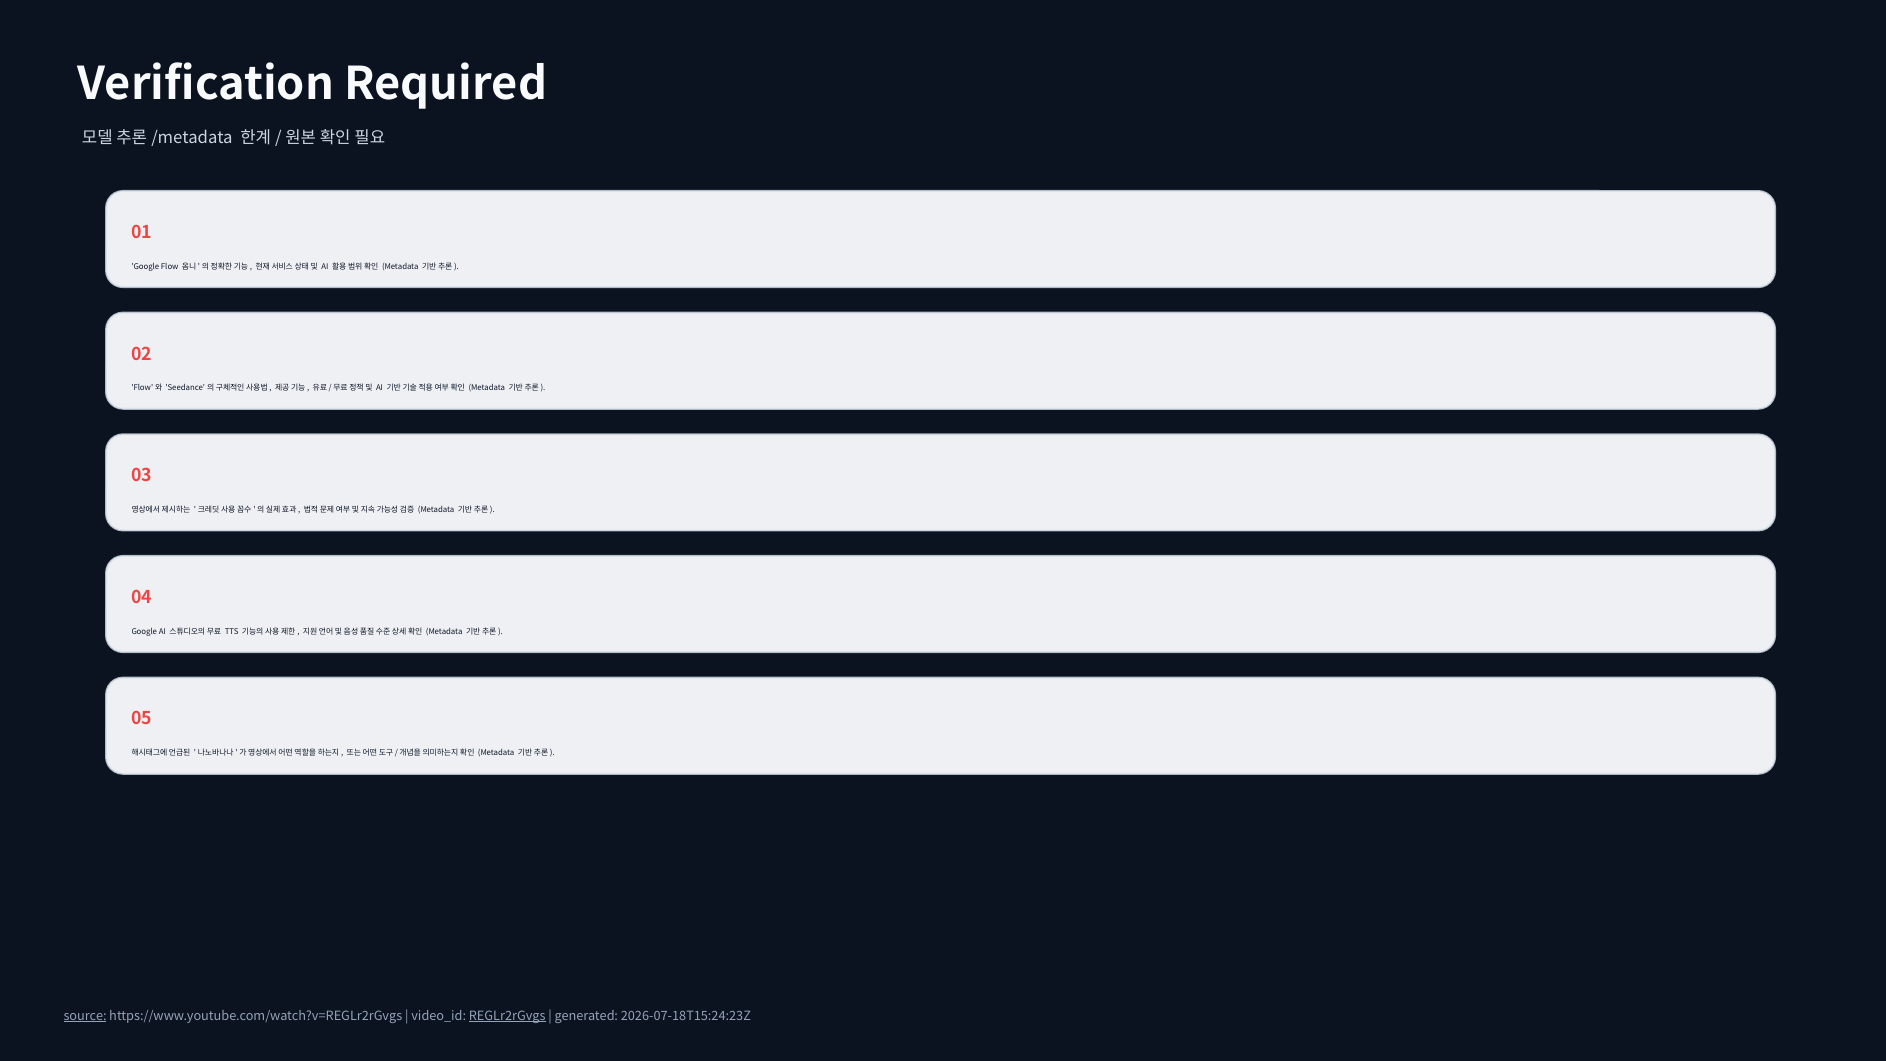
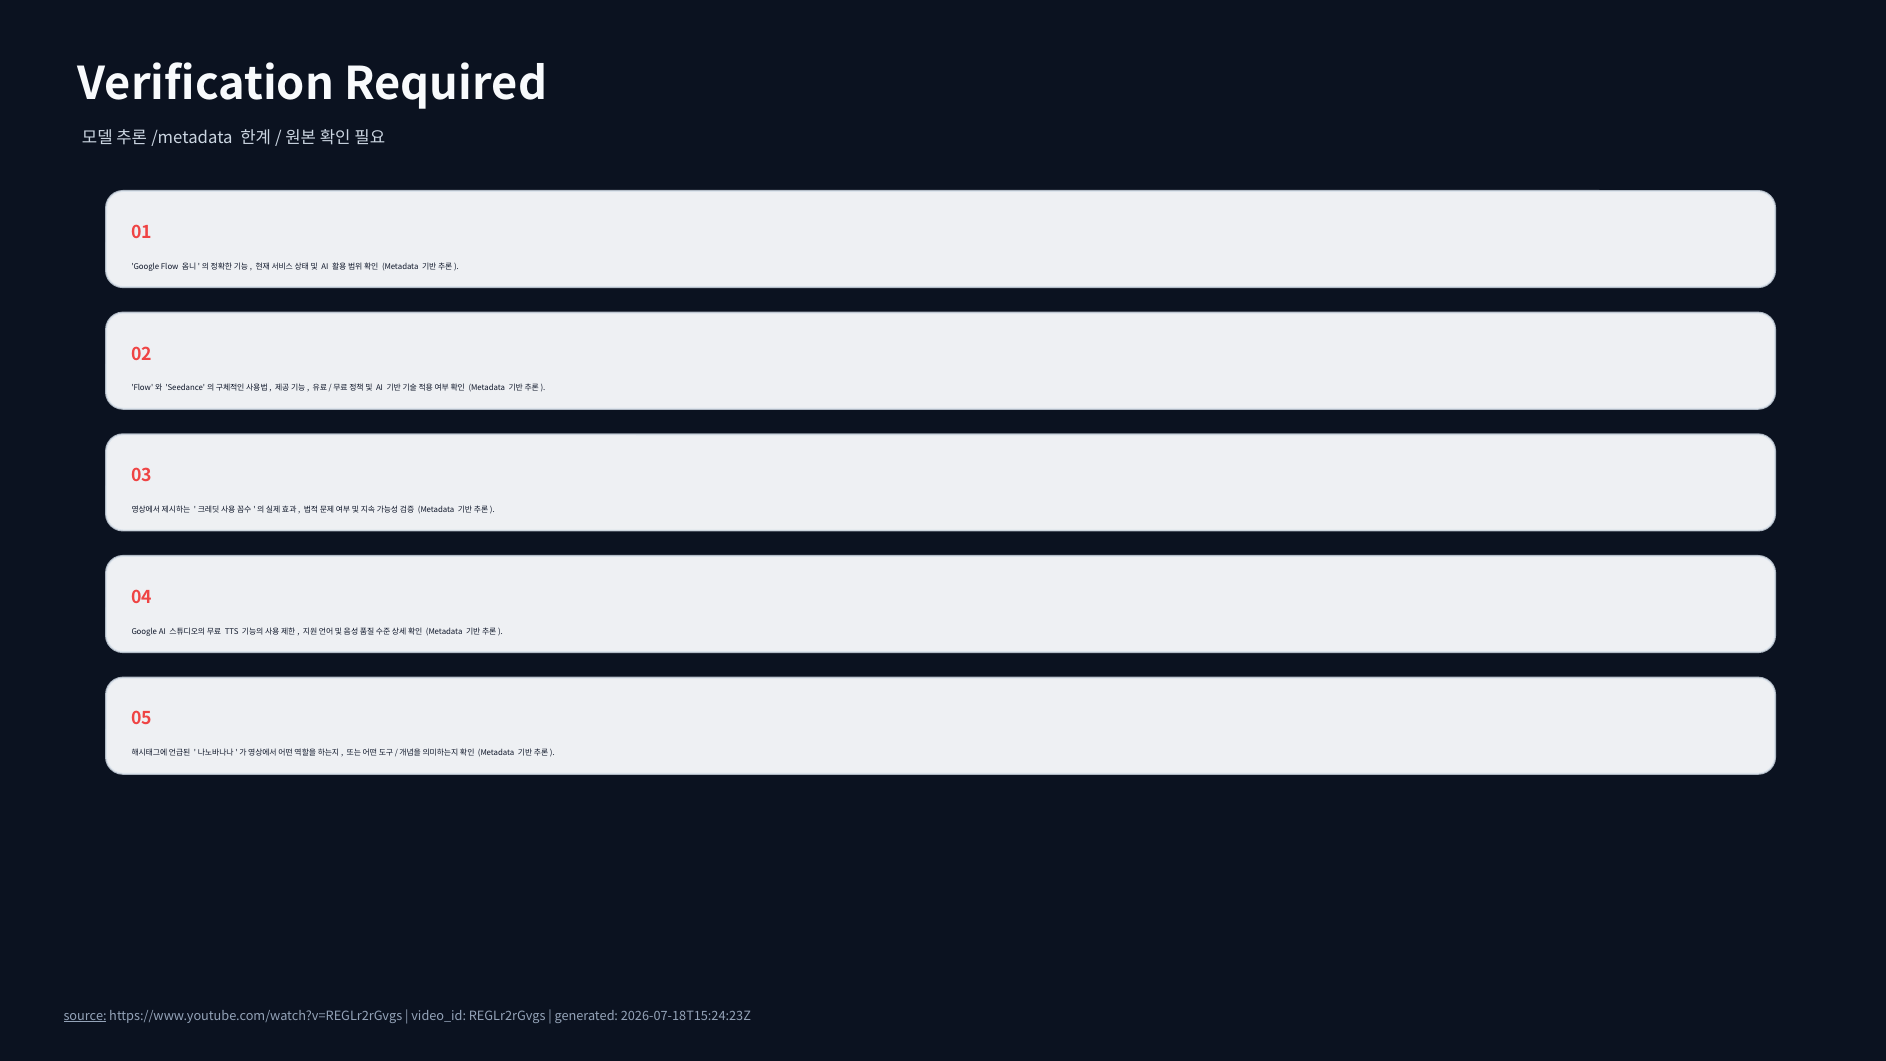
REGLr2rGvgs underline: present -> none
